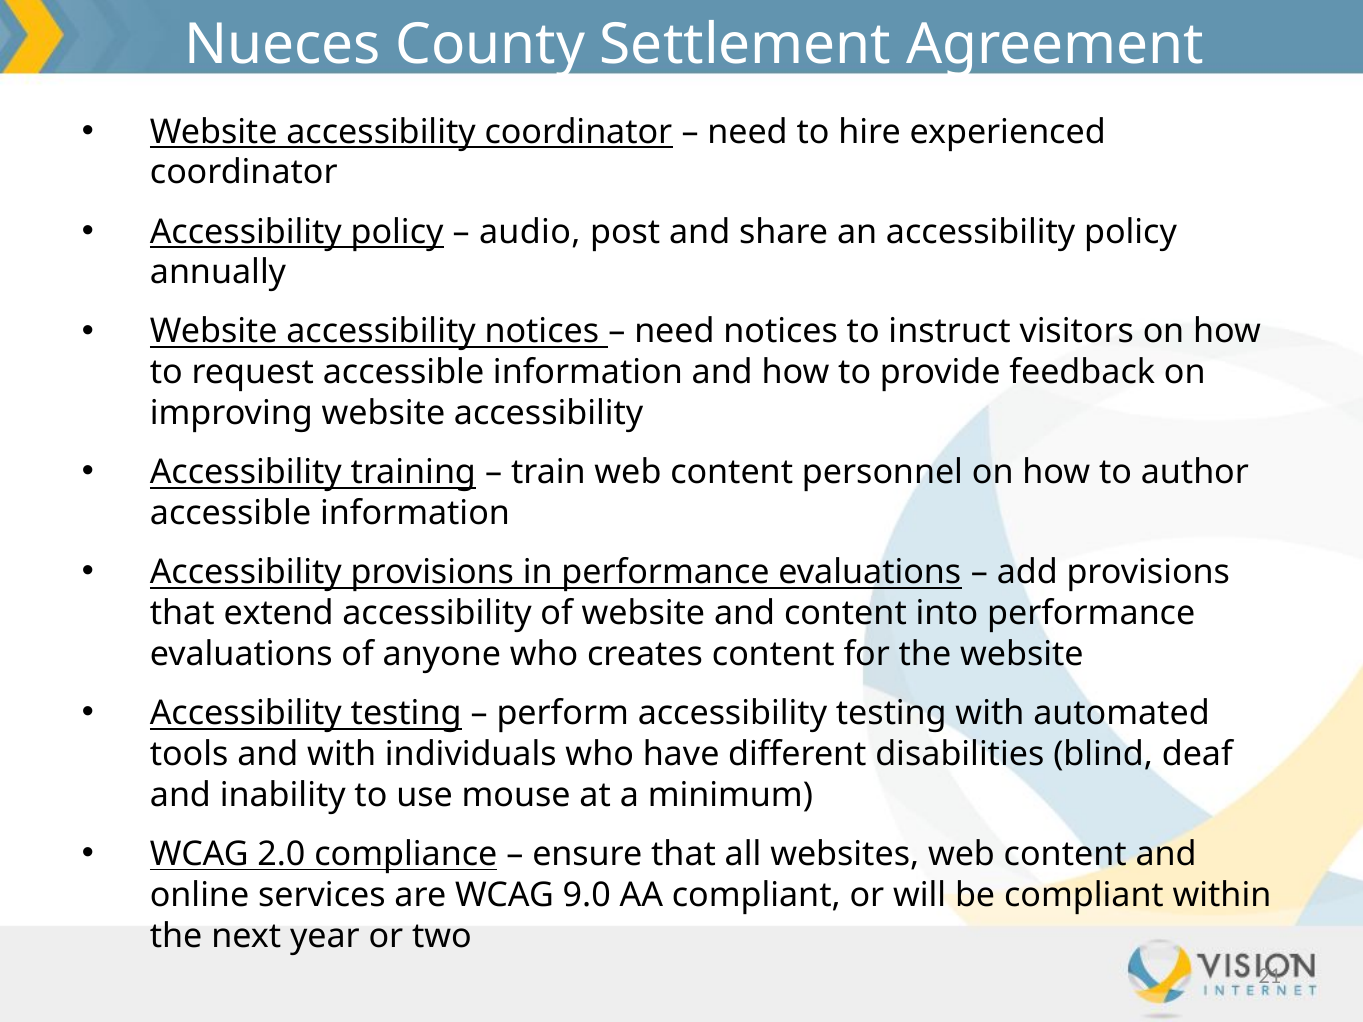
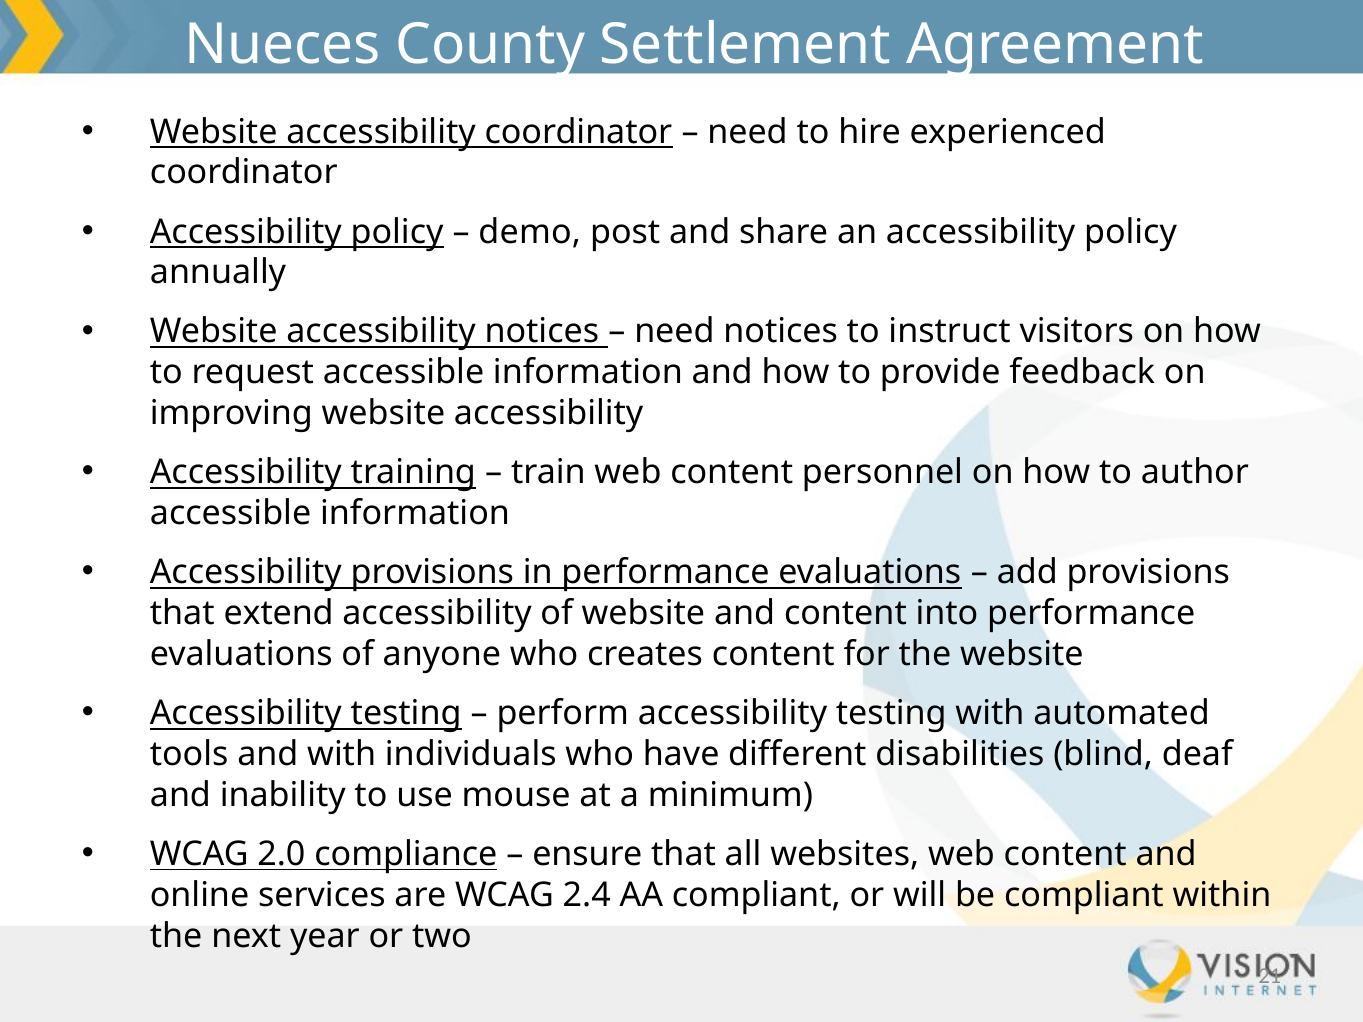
audio: audio -> demo
9.0: 9.0 -> 2.4
